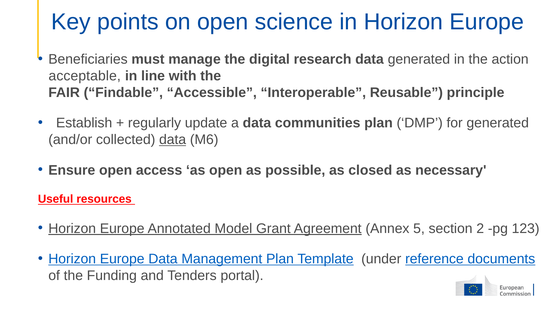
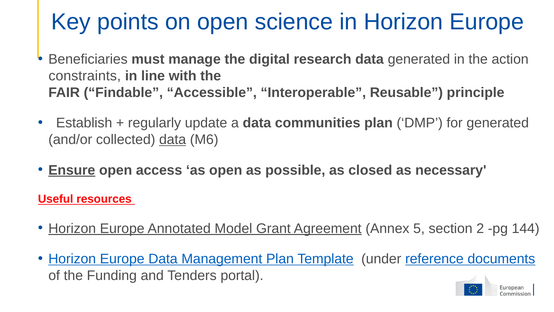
acceptable: acceptable -> constraints
Ensure underline: none -> present
123: 123 -> 144
